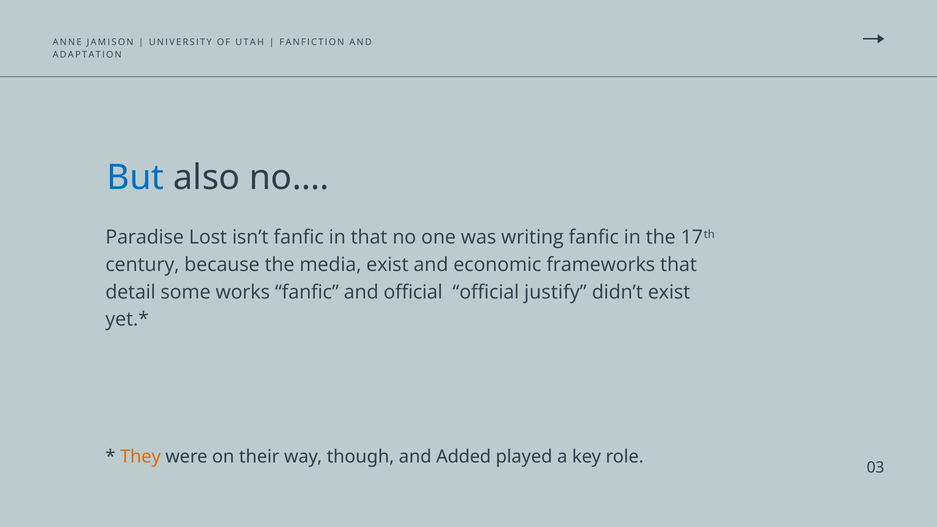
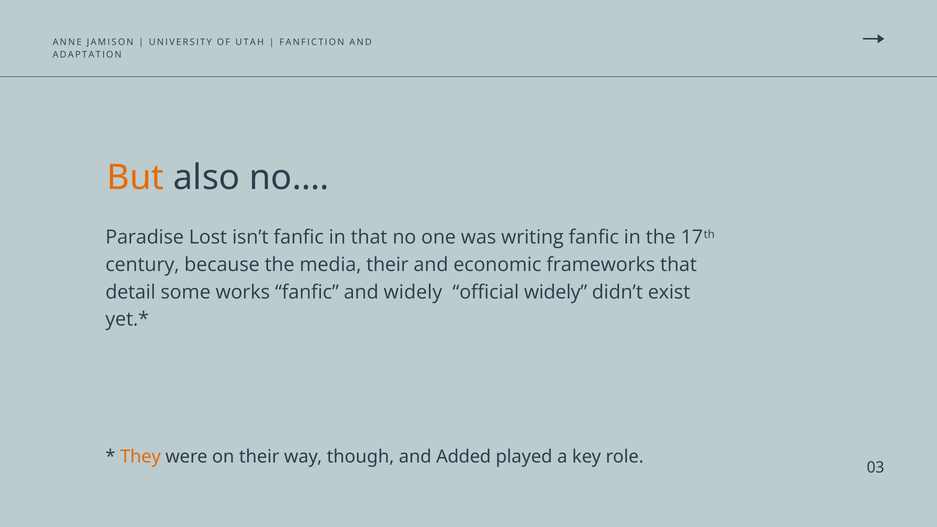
But colour: blue -> orange
media exist: exist -> their
and official: official -> widely
official justify: justify -> widely
